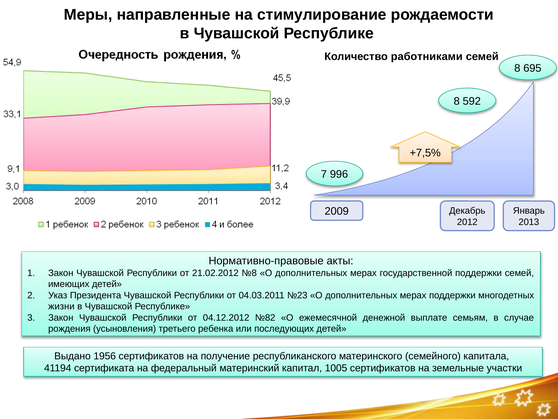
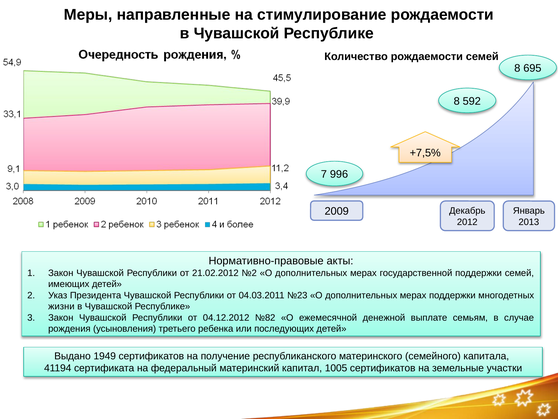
Количество работниками: работниками -> рождаемости
№8: №8 -> №2
1956: 1956 -> 1949
